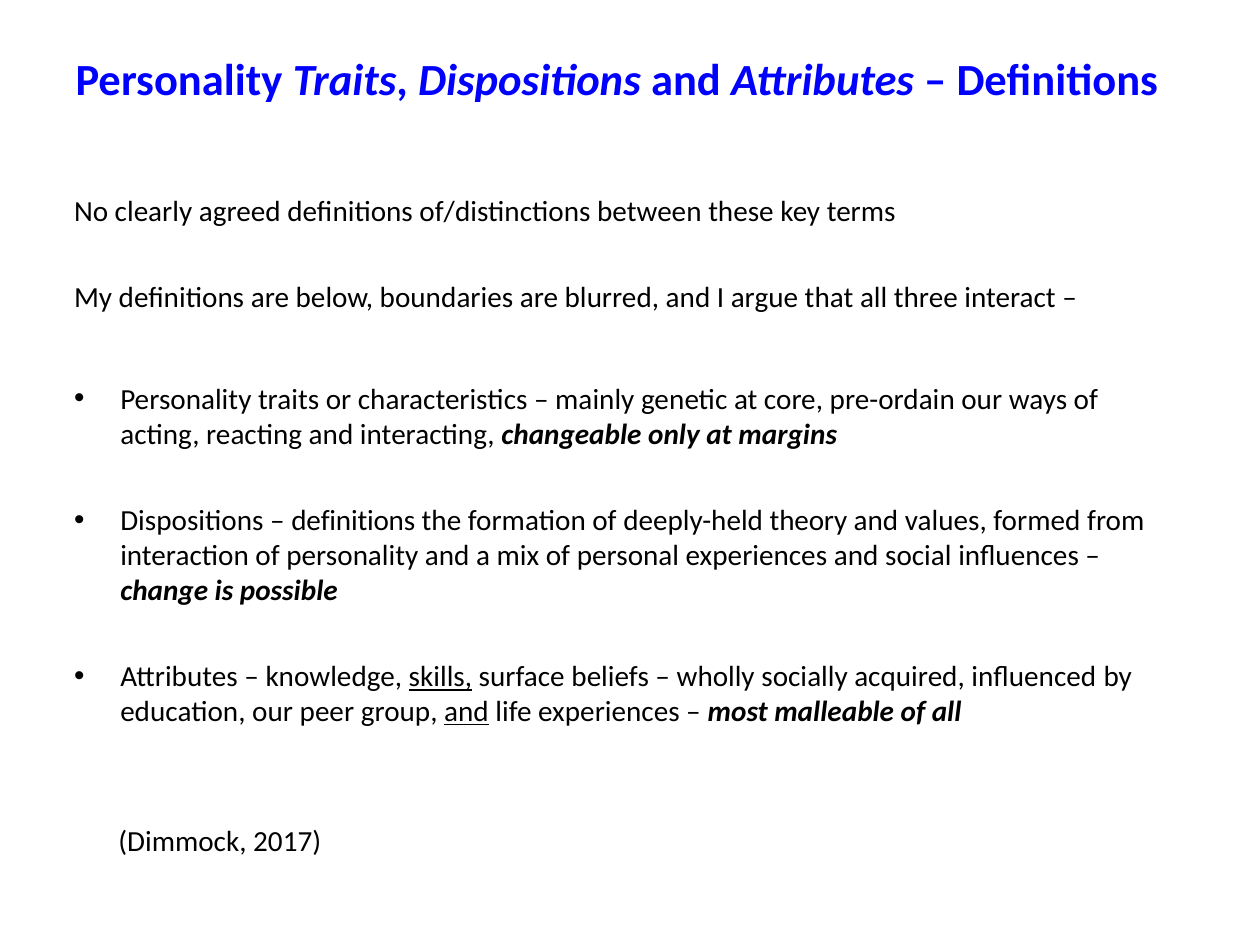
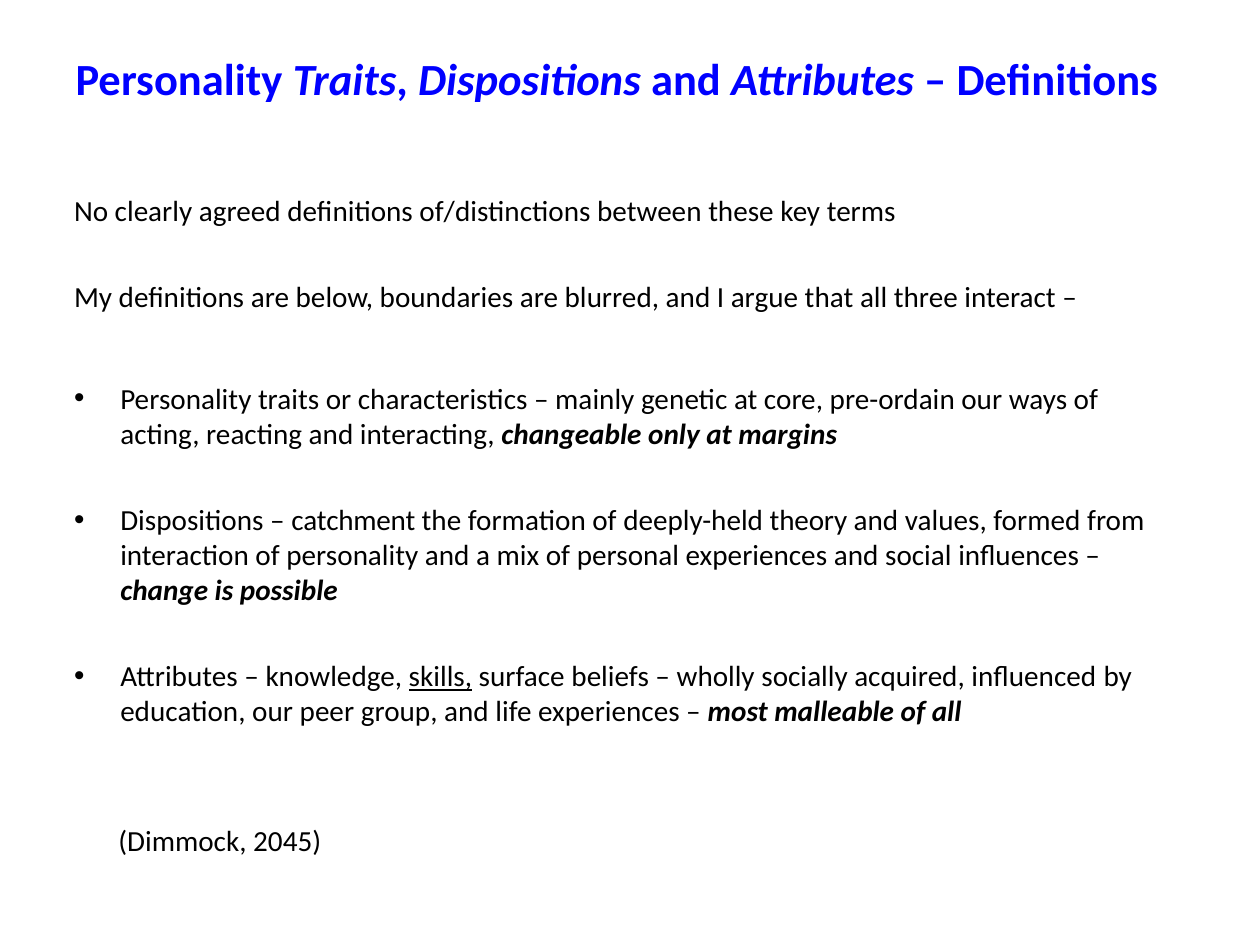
definitions at (353, 521): definitions -> catchment
and at (466, 712) underline: present -> none
2017: 2017 -> 2045
